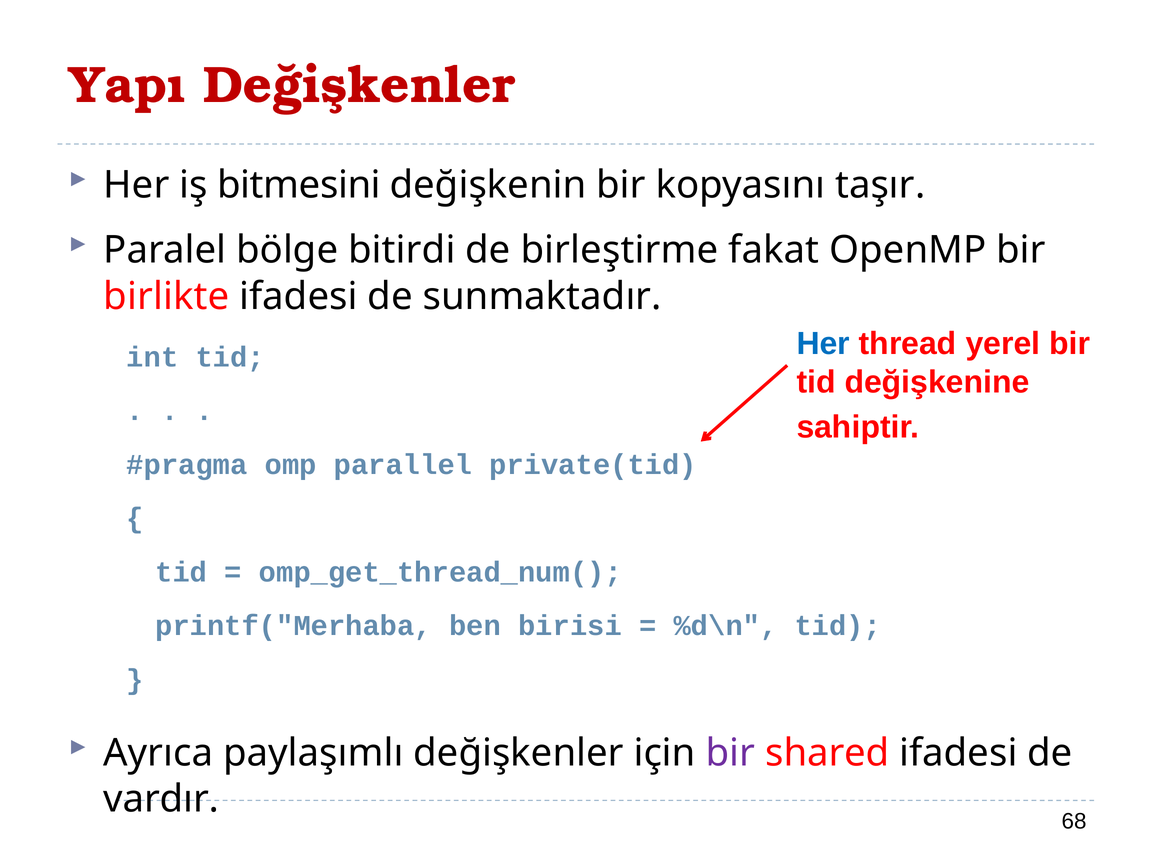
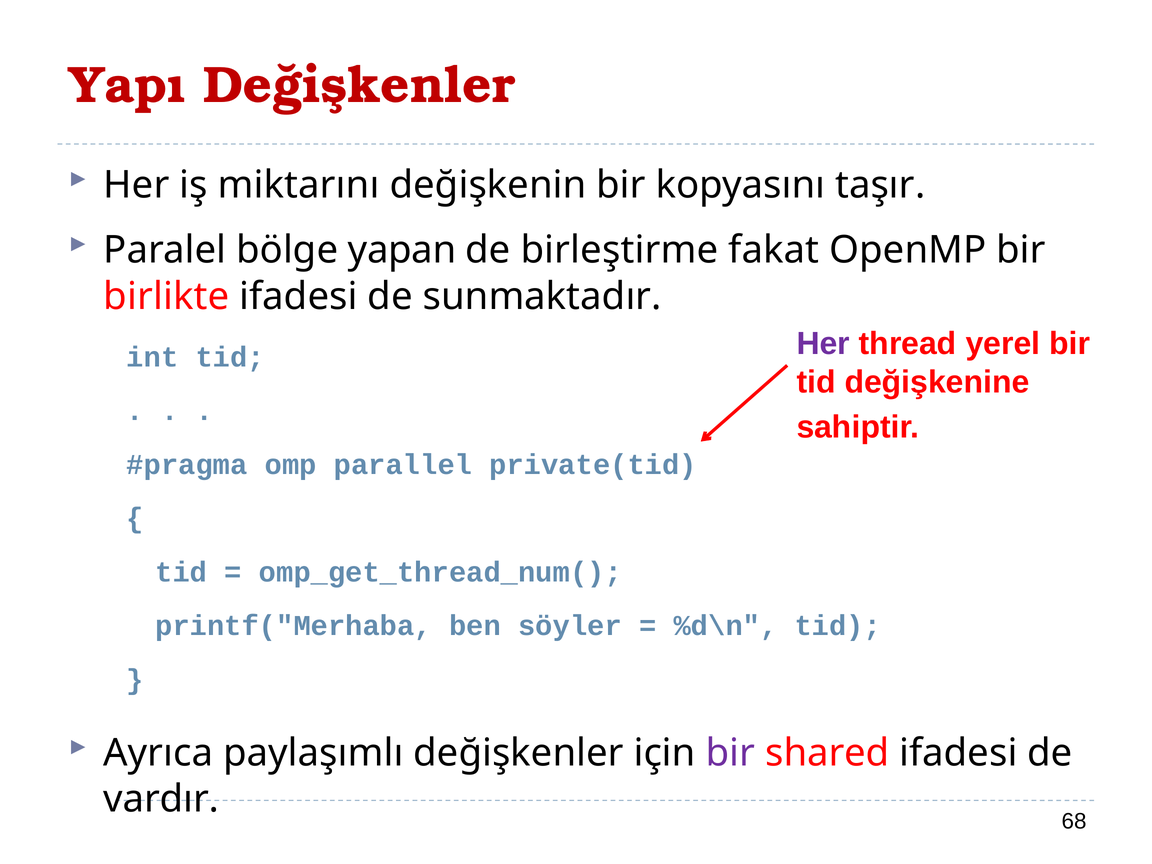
bitmesini: bitmesini -> miktarını
bitirdi: bitirdi -> yapan
Her at (823, 344) colour: blue -> purple
birisi: birisi -> söyler
